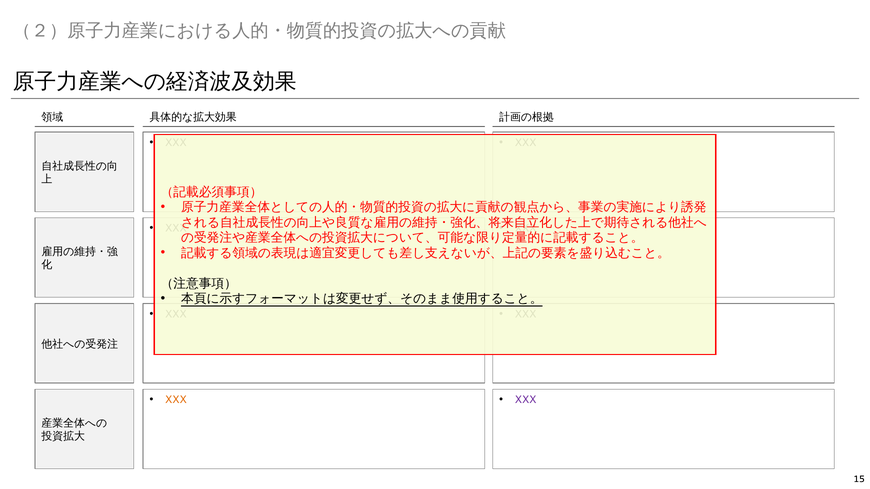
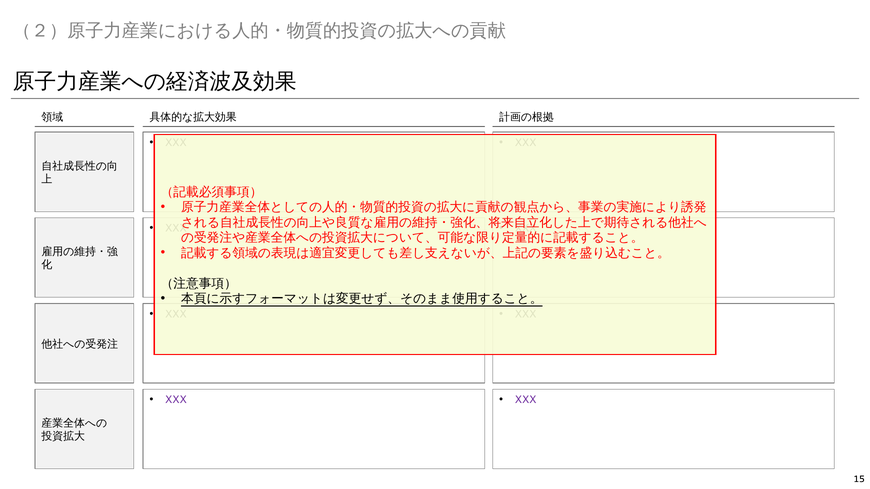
XXX at (176, 400) colour: orange -> purple
